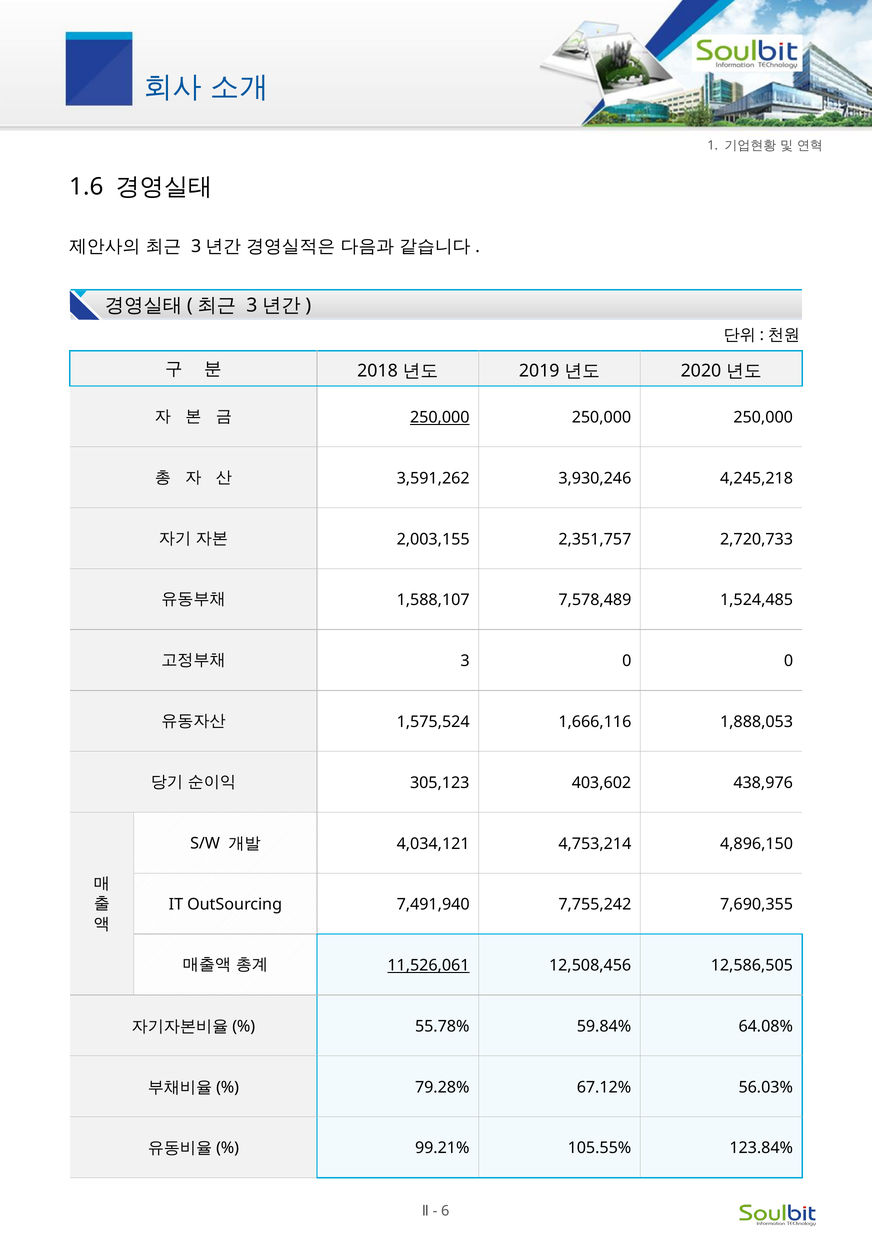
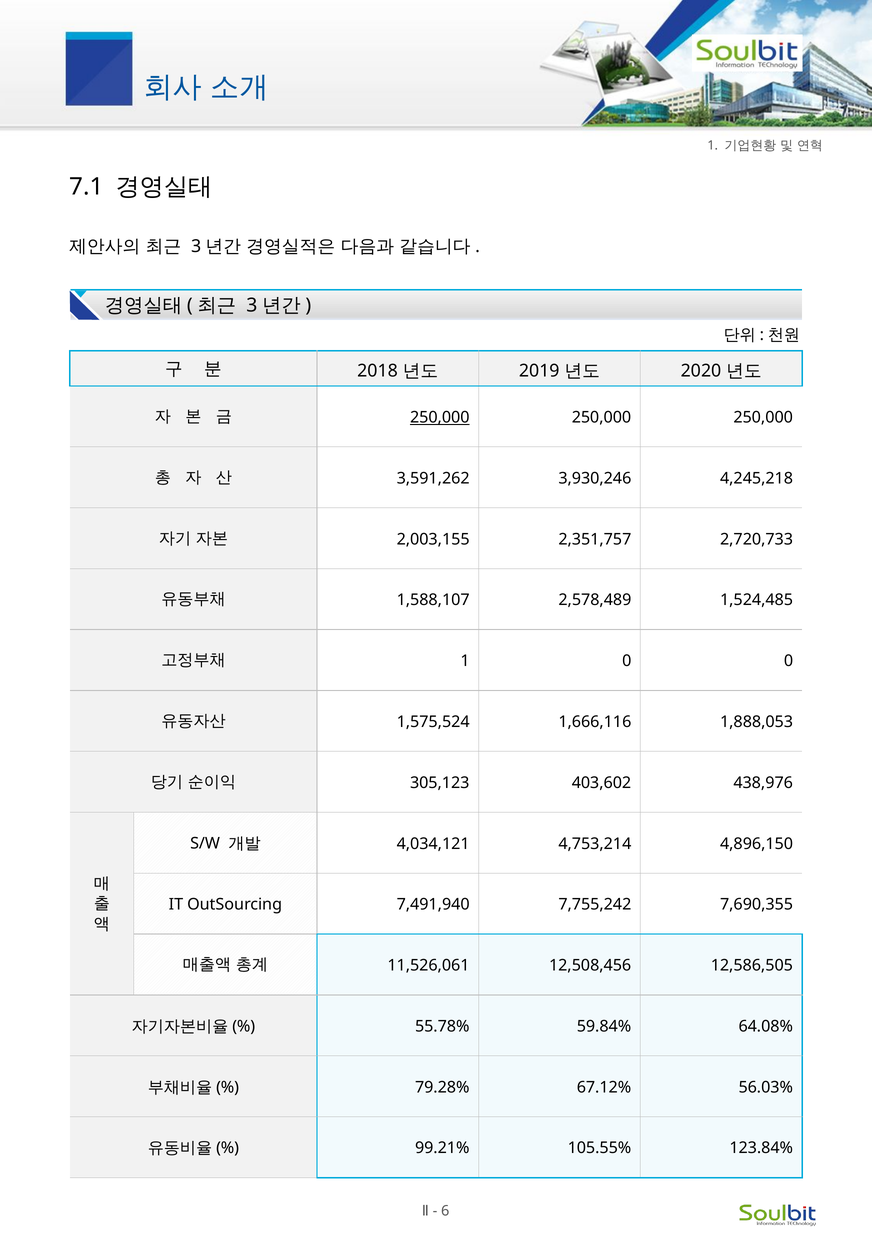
1.6: 1.6 -> 7.1
7,578,489: 7,578,489 -> 2,578,489
3 at (465, 661): 3 -> 1
11,526,061 underline: present -> none
